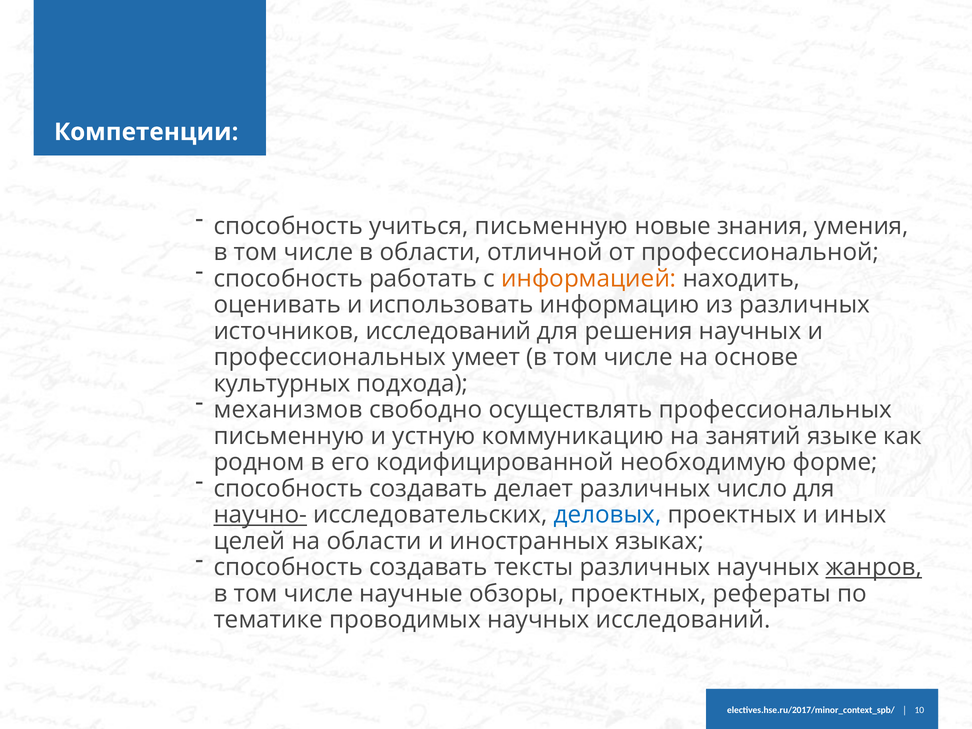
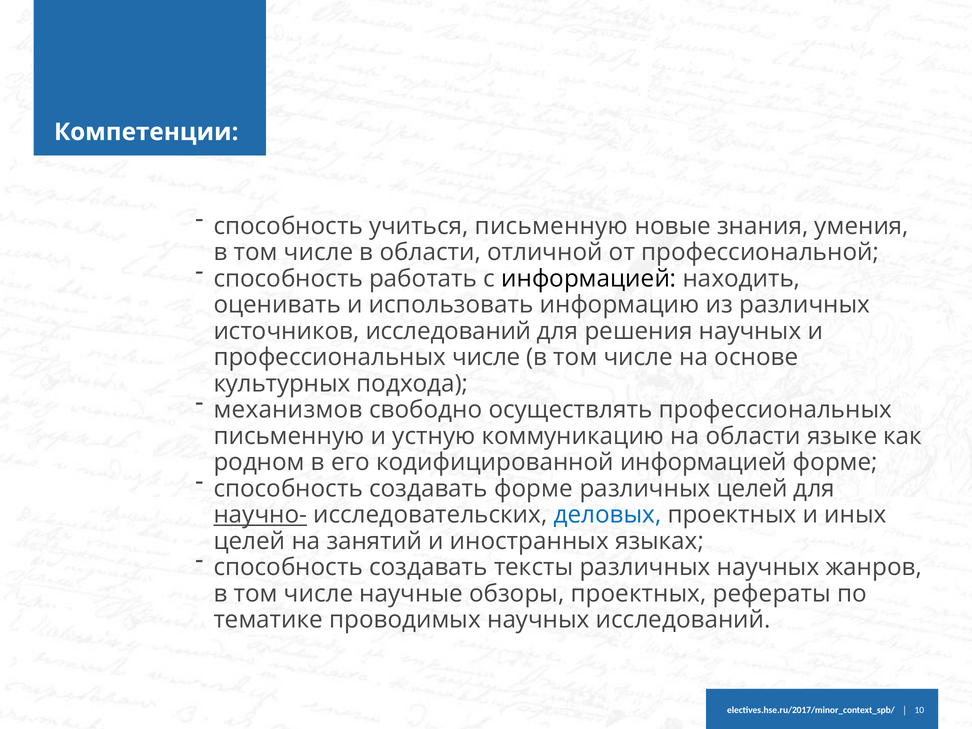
информацией at (589, 279) colour: orange -> black
профессиональных умеет: умеет -> числе
на занятий: занятий -> области
кодифицированной необходимую: необходимую -> информацией
создавать делает: делает -> форме
различных число: число -> целей
на области: области -> занятий
жанров underline: present -> none
